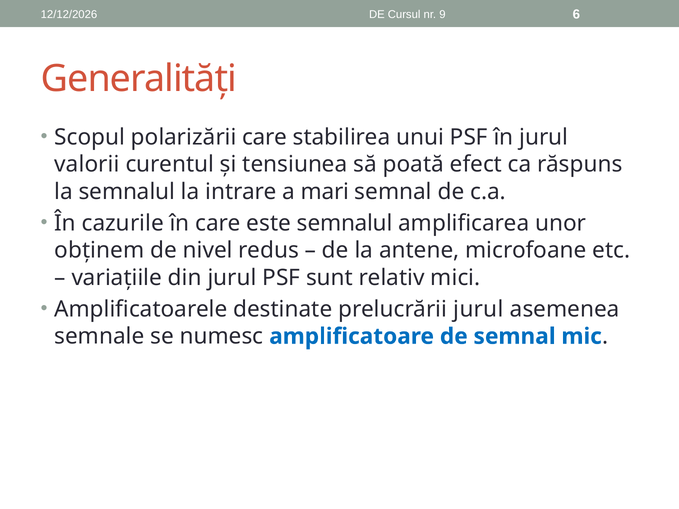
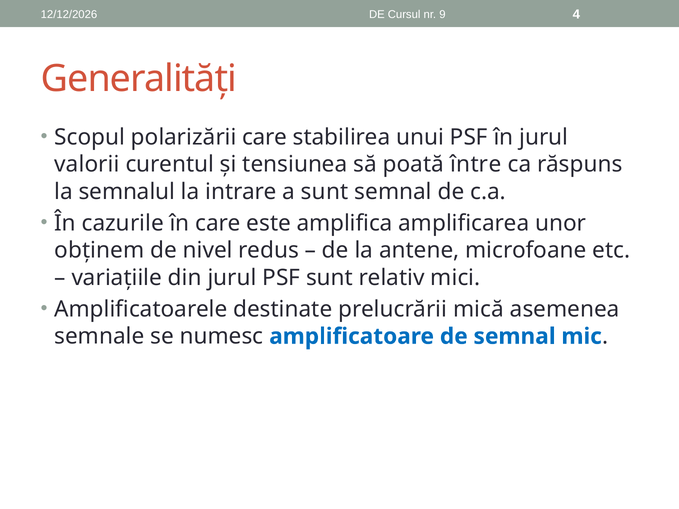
6: 6 -> 4
efect: efect -> între
a mari: mari -> sunt
este semnalul: semnalul -> amplifica
prelucrării jurul: jurul -> mică
